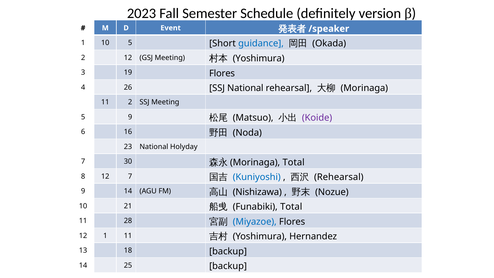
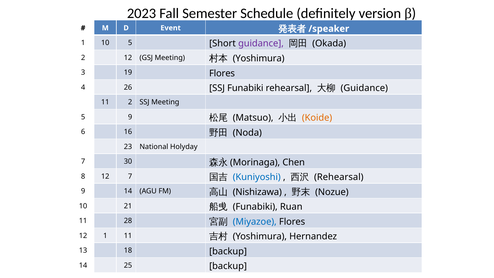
guidance at (261, 44) colour: blue -> purple
SSJ National: National -> Funabiki
Morinaga at (364, 88): Morinaga -> Guidance
Koide colour: purple -> orange
Total at (294, 162): Total -> Chen
Funabiki Total: Total -> Ruan
